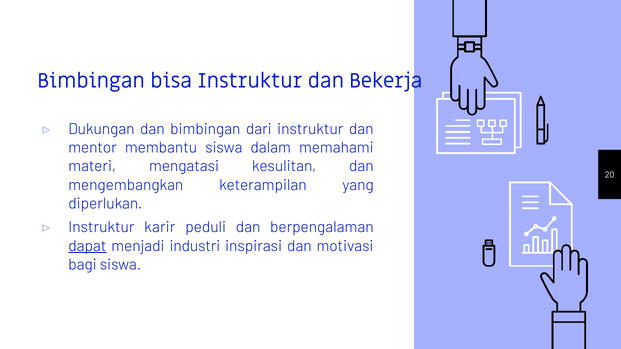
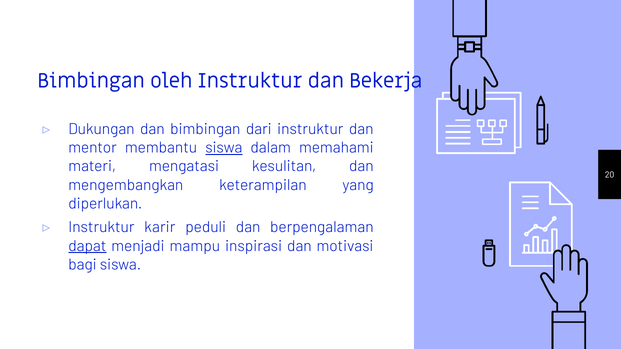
bisa: bisa -> oleh
siswa at (224, 148) underline: none -> present
industri: industri -> mampu
